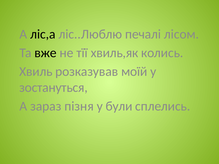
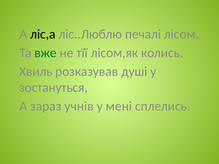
вже colour: black -> green
хвиль,як: хвиль,як -> лісом,як
моїй: моїй -> душі
пізня: пізня -> учнів
були: були -> мені
